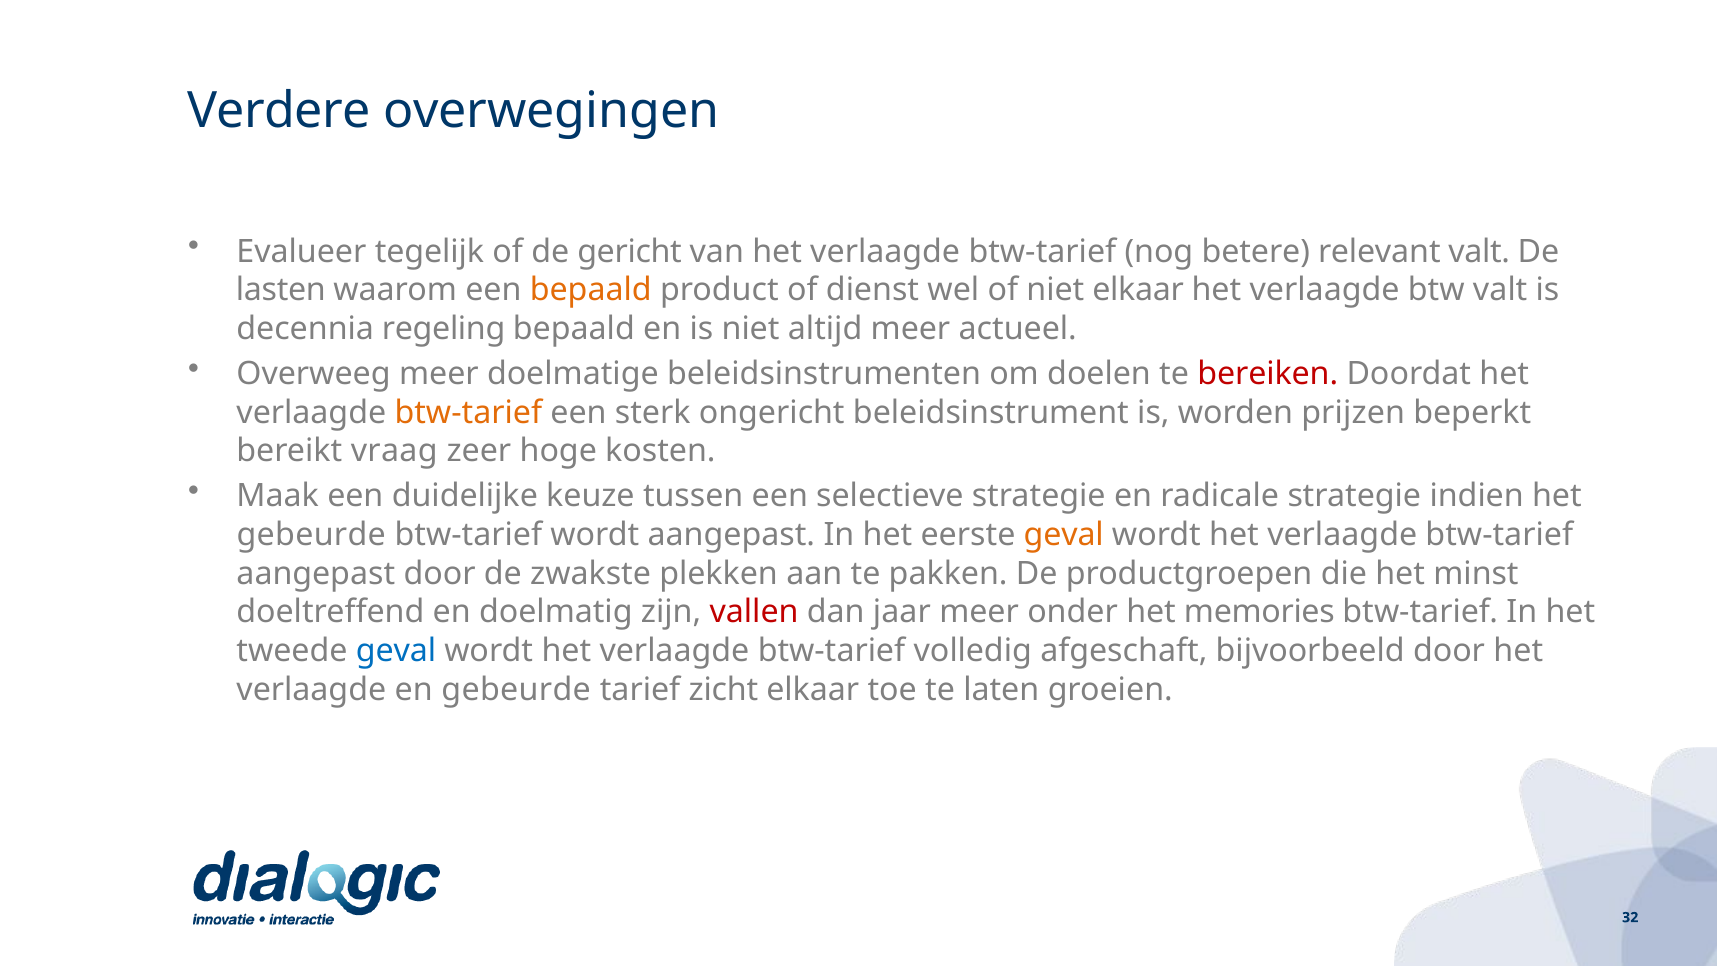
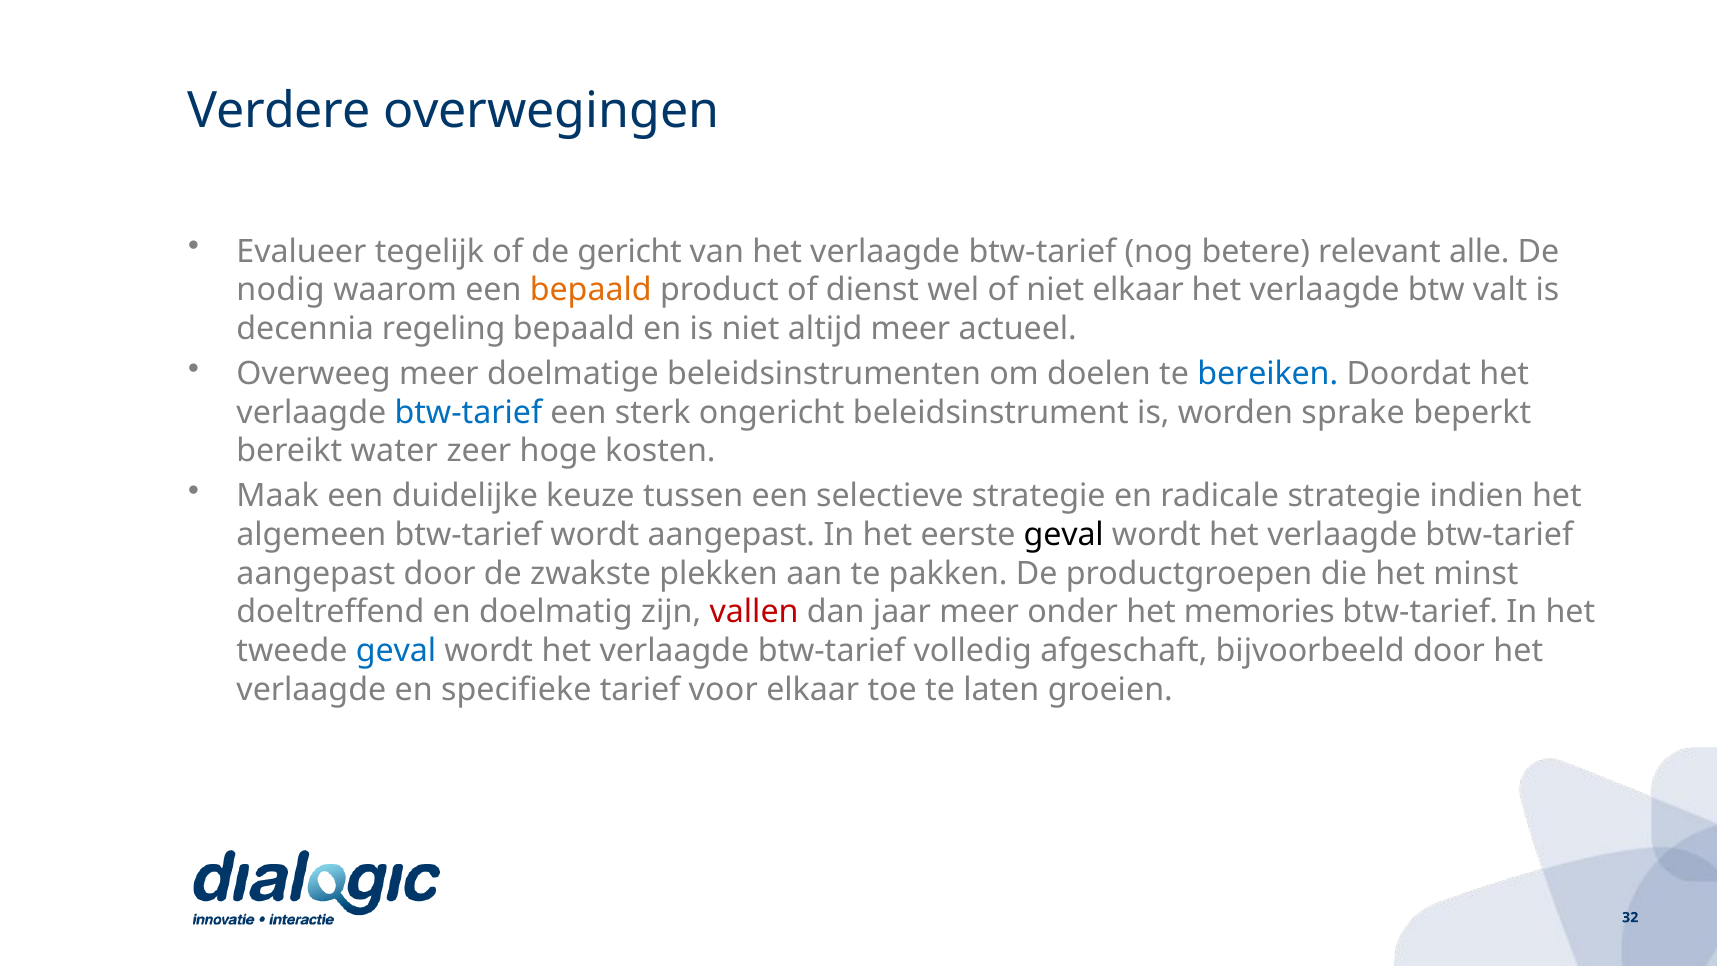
relevant valt: valt -> alle
lasten: lasten -> nodig
bereiken colour: red -> blue
btw-tarief at (468, 413) colour: orange -> blue
prijzen: prijzen -> sprake
vraag: vraag -> water
gebeurde at (311, 535): gebeurde -> algemeen
geval at (1064, 535) colour: orange -> black
en gebeurde: gebeurde -> specifieke
zicht: zicht -> voor
